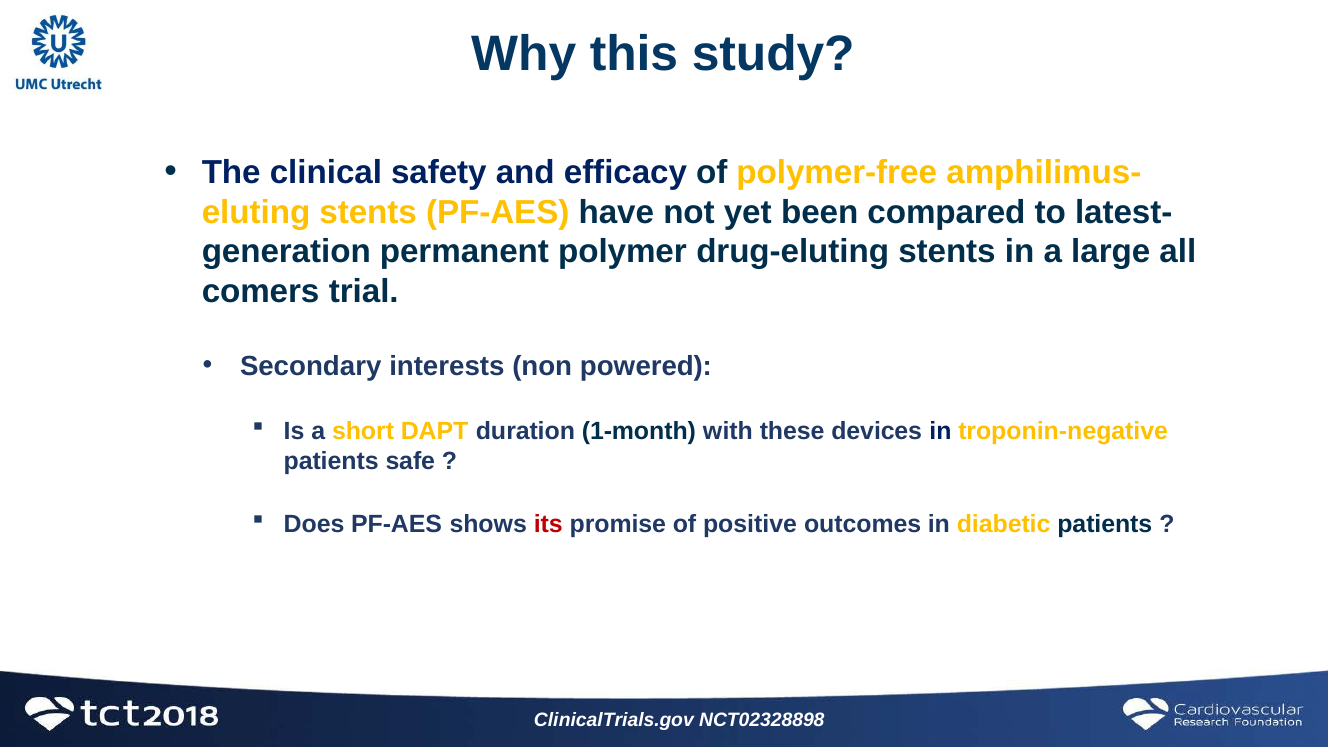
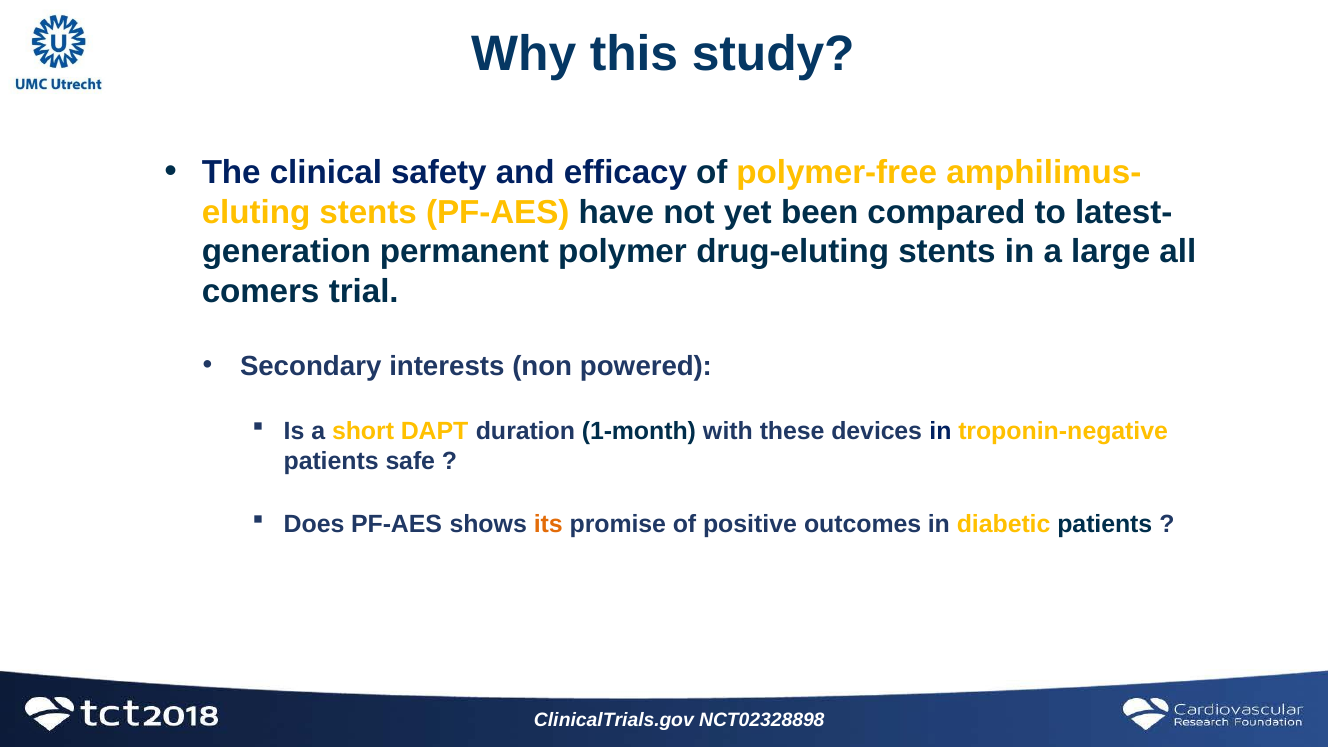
its colour: red -> orange
